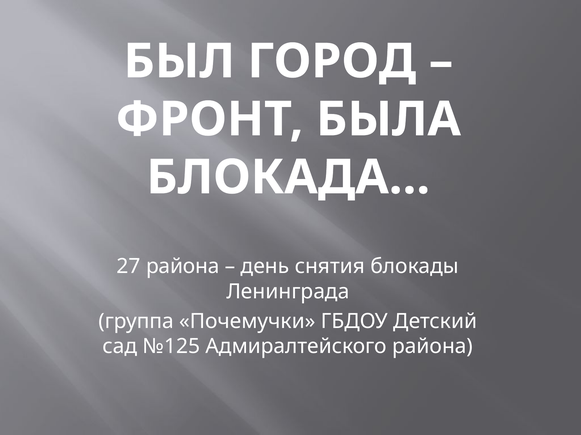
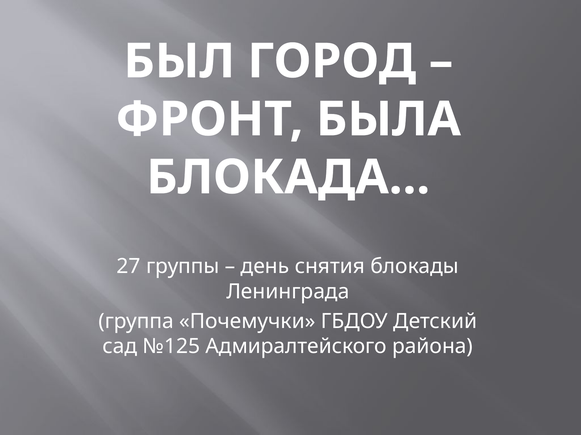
27 района: района -> группы
